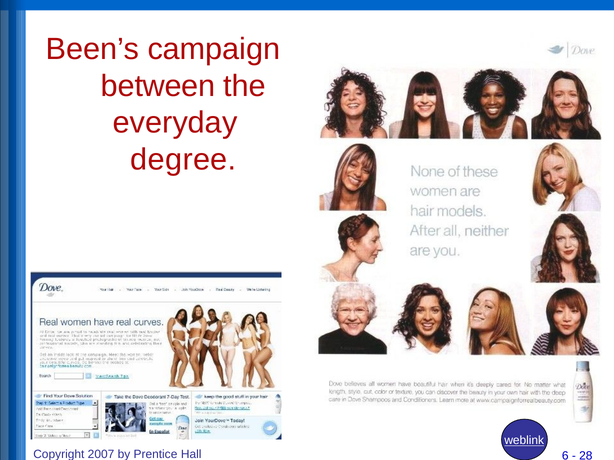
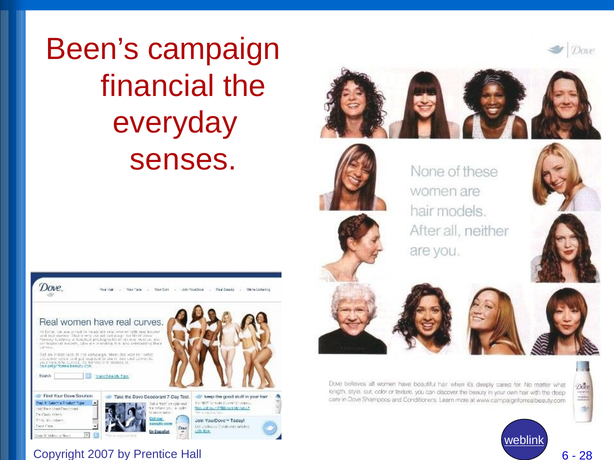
between: between -> financial
degree: degree -> senses
